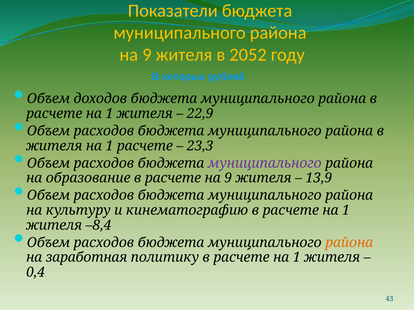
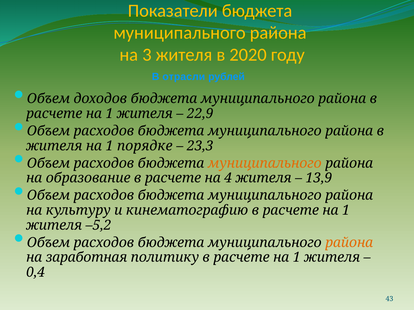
9 at (147, 55): 9 -> 3
2052: 2052 -> 2020
которых: которых -> отрасли
1 расчете: расчете -> порядке
муниципального at (265, 163) colour: purple -> orange
расчете на 9: 9 -> 4
–8,4: –8,4 -> –5,2
